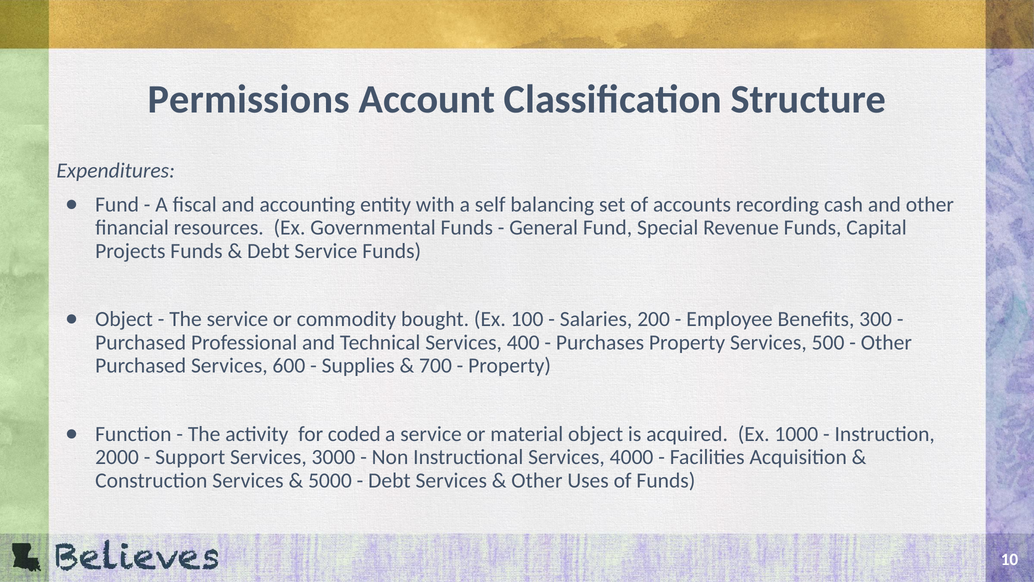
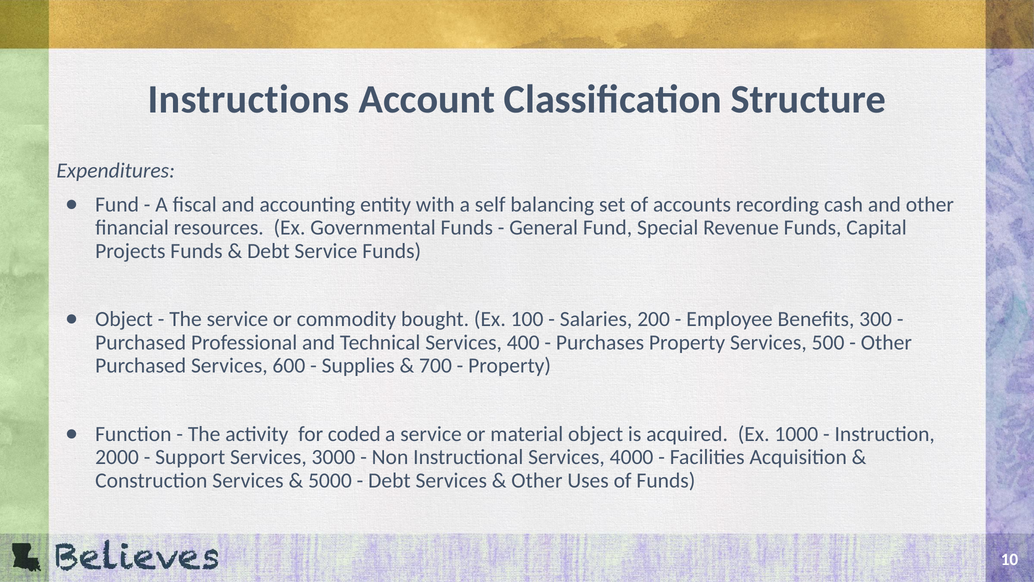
Permissions: Permissions -> Instructions
